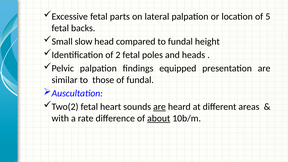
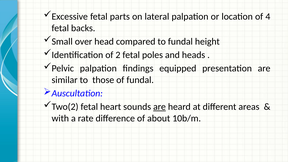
5: 5 -> 4
slow: slow -> over
about underline: present -> none
